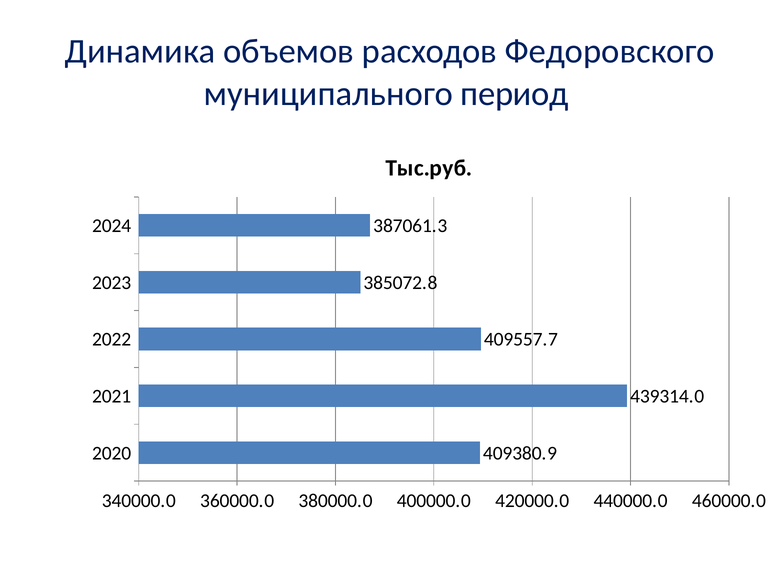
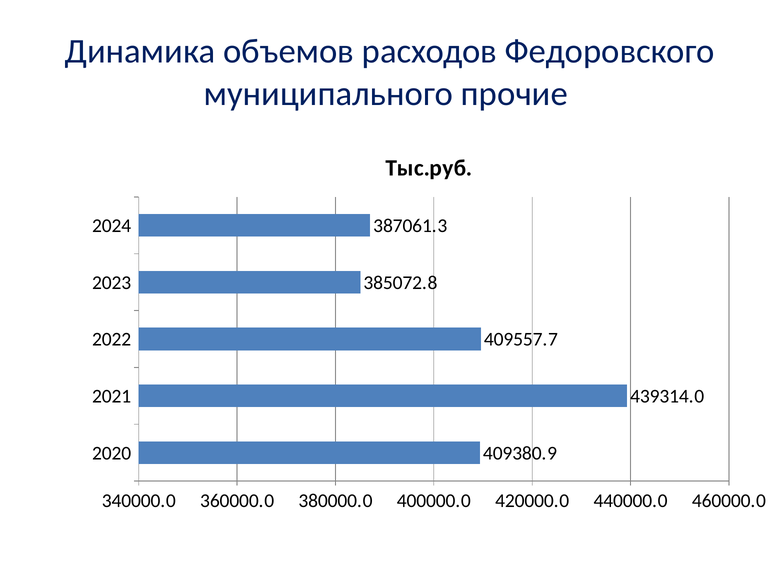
период: период -> прочие
